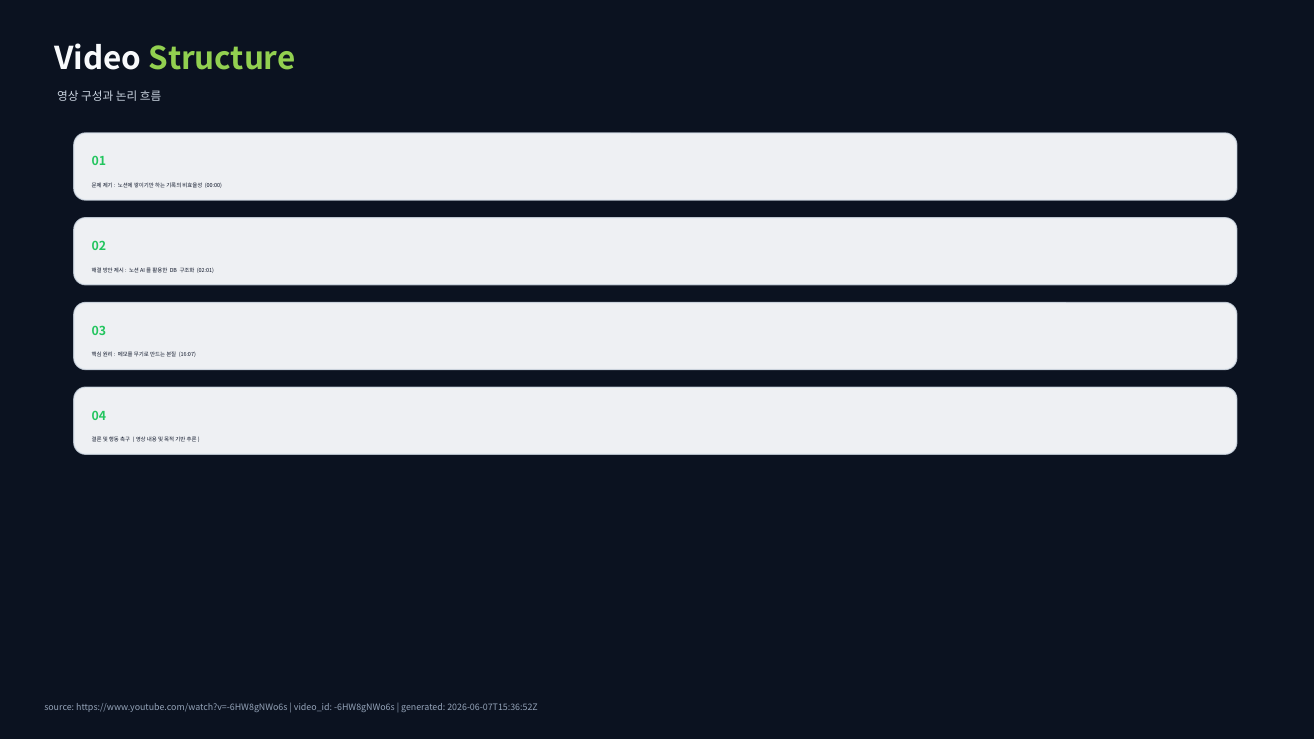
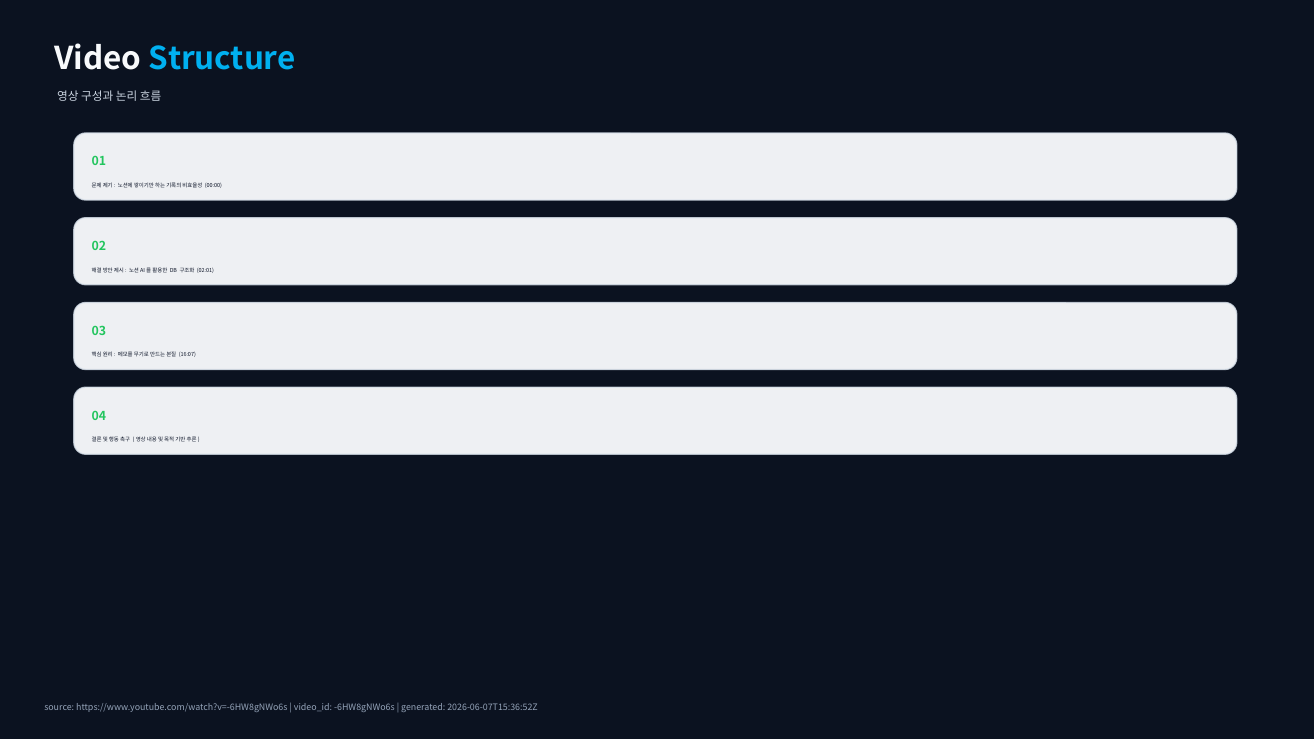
Structure colour: light green -> light blue
